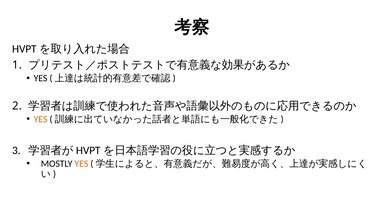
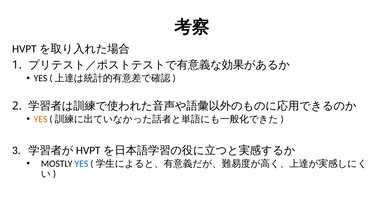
YES at (81, 164) colour: orange -> blue
